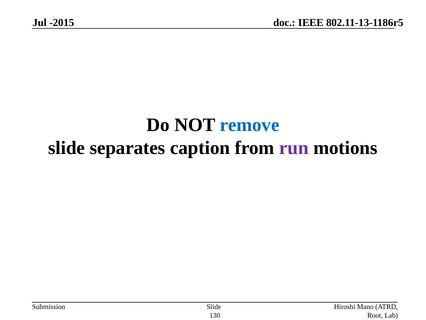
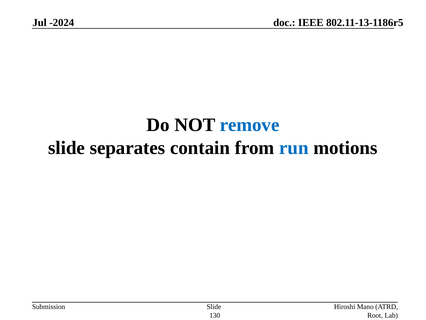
-2015: -2015 -> -2024
caption: caption -> contain
run colour: purple -> blue
